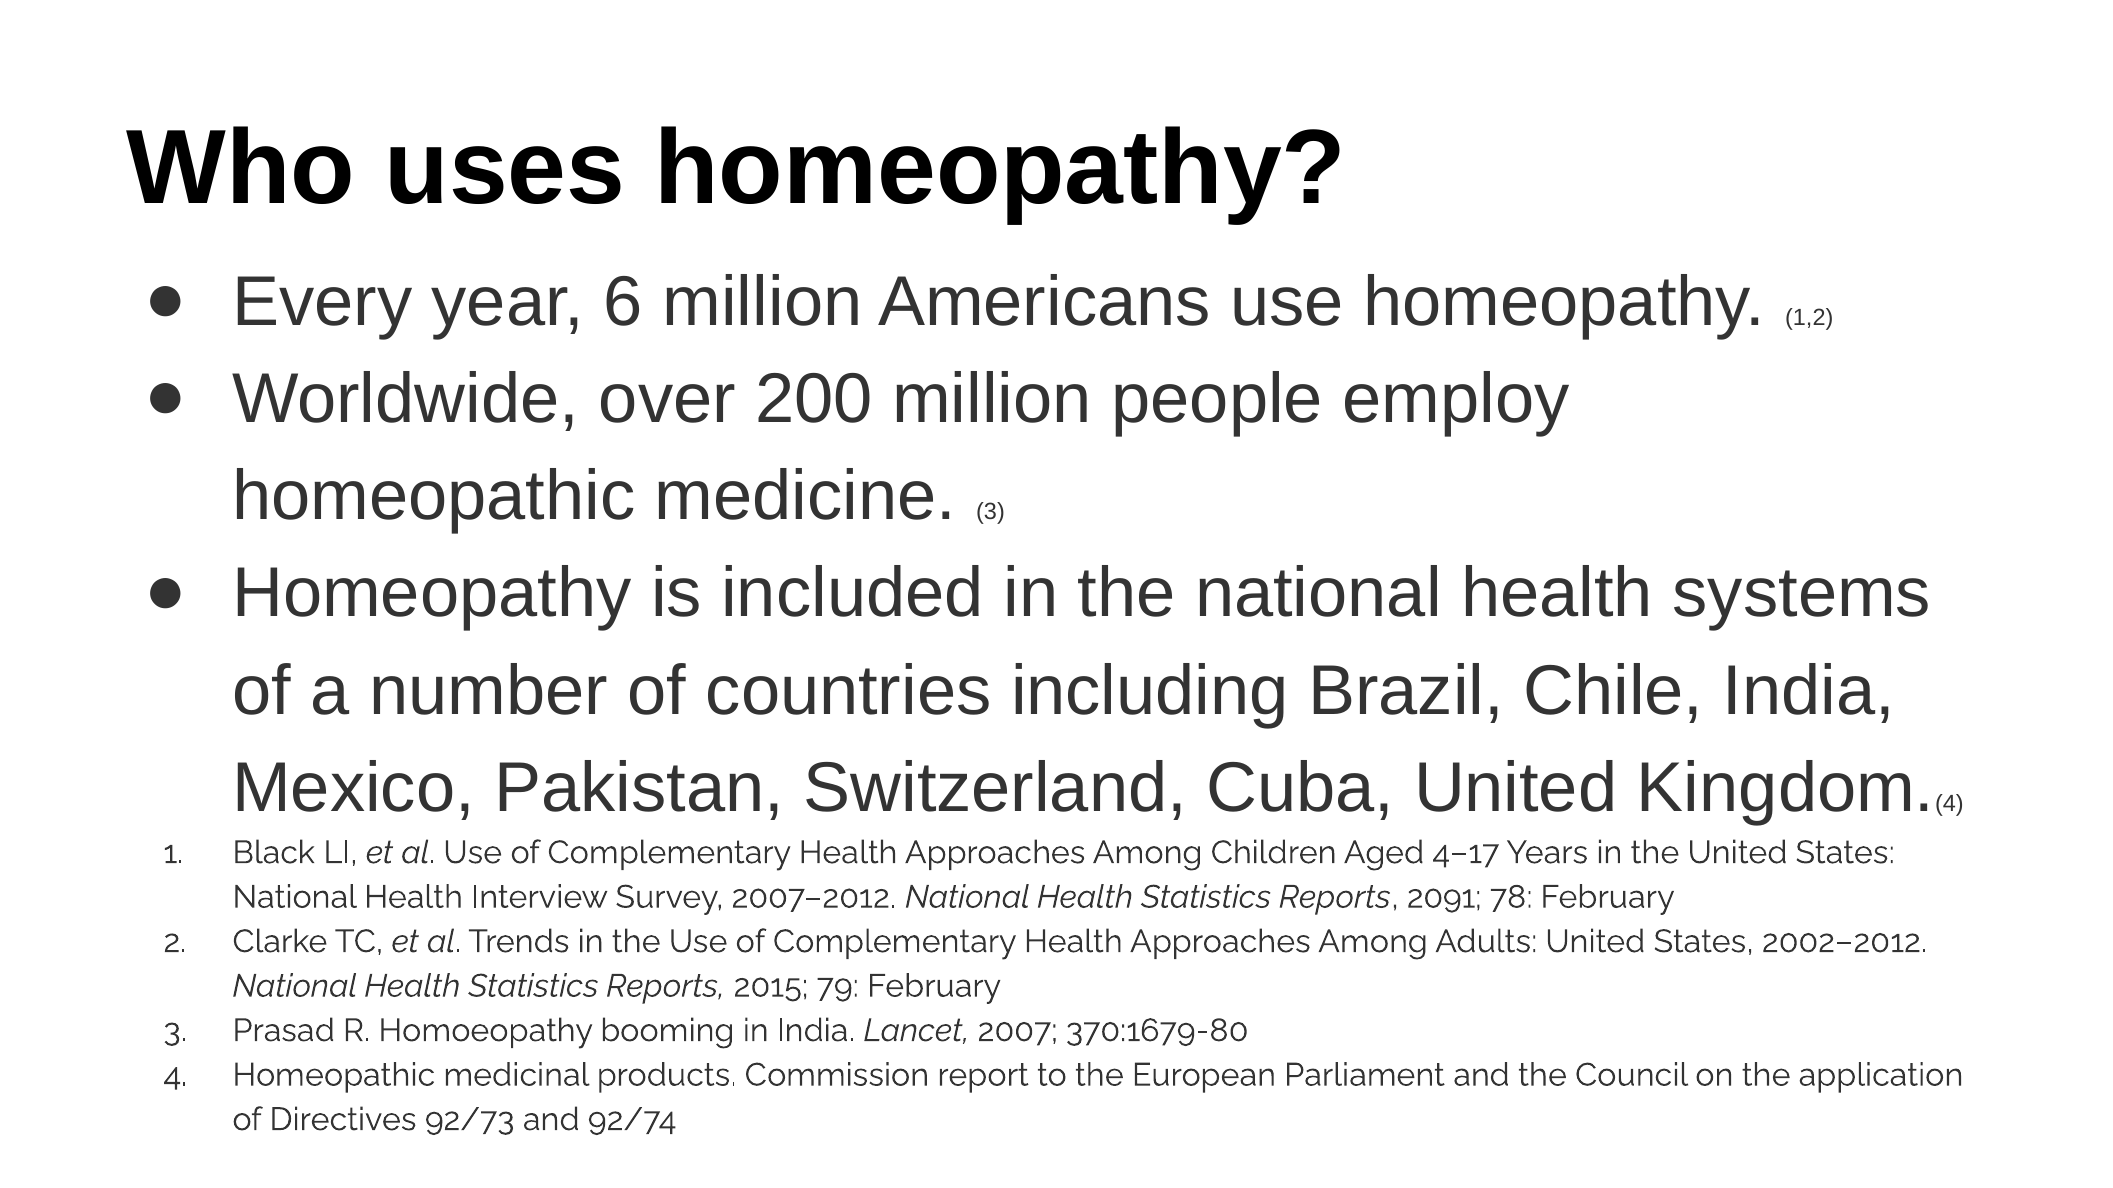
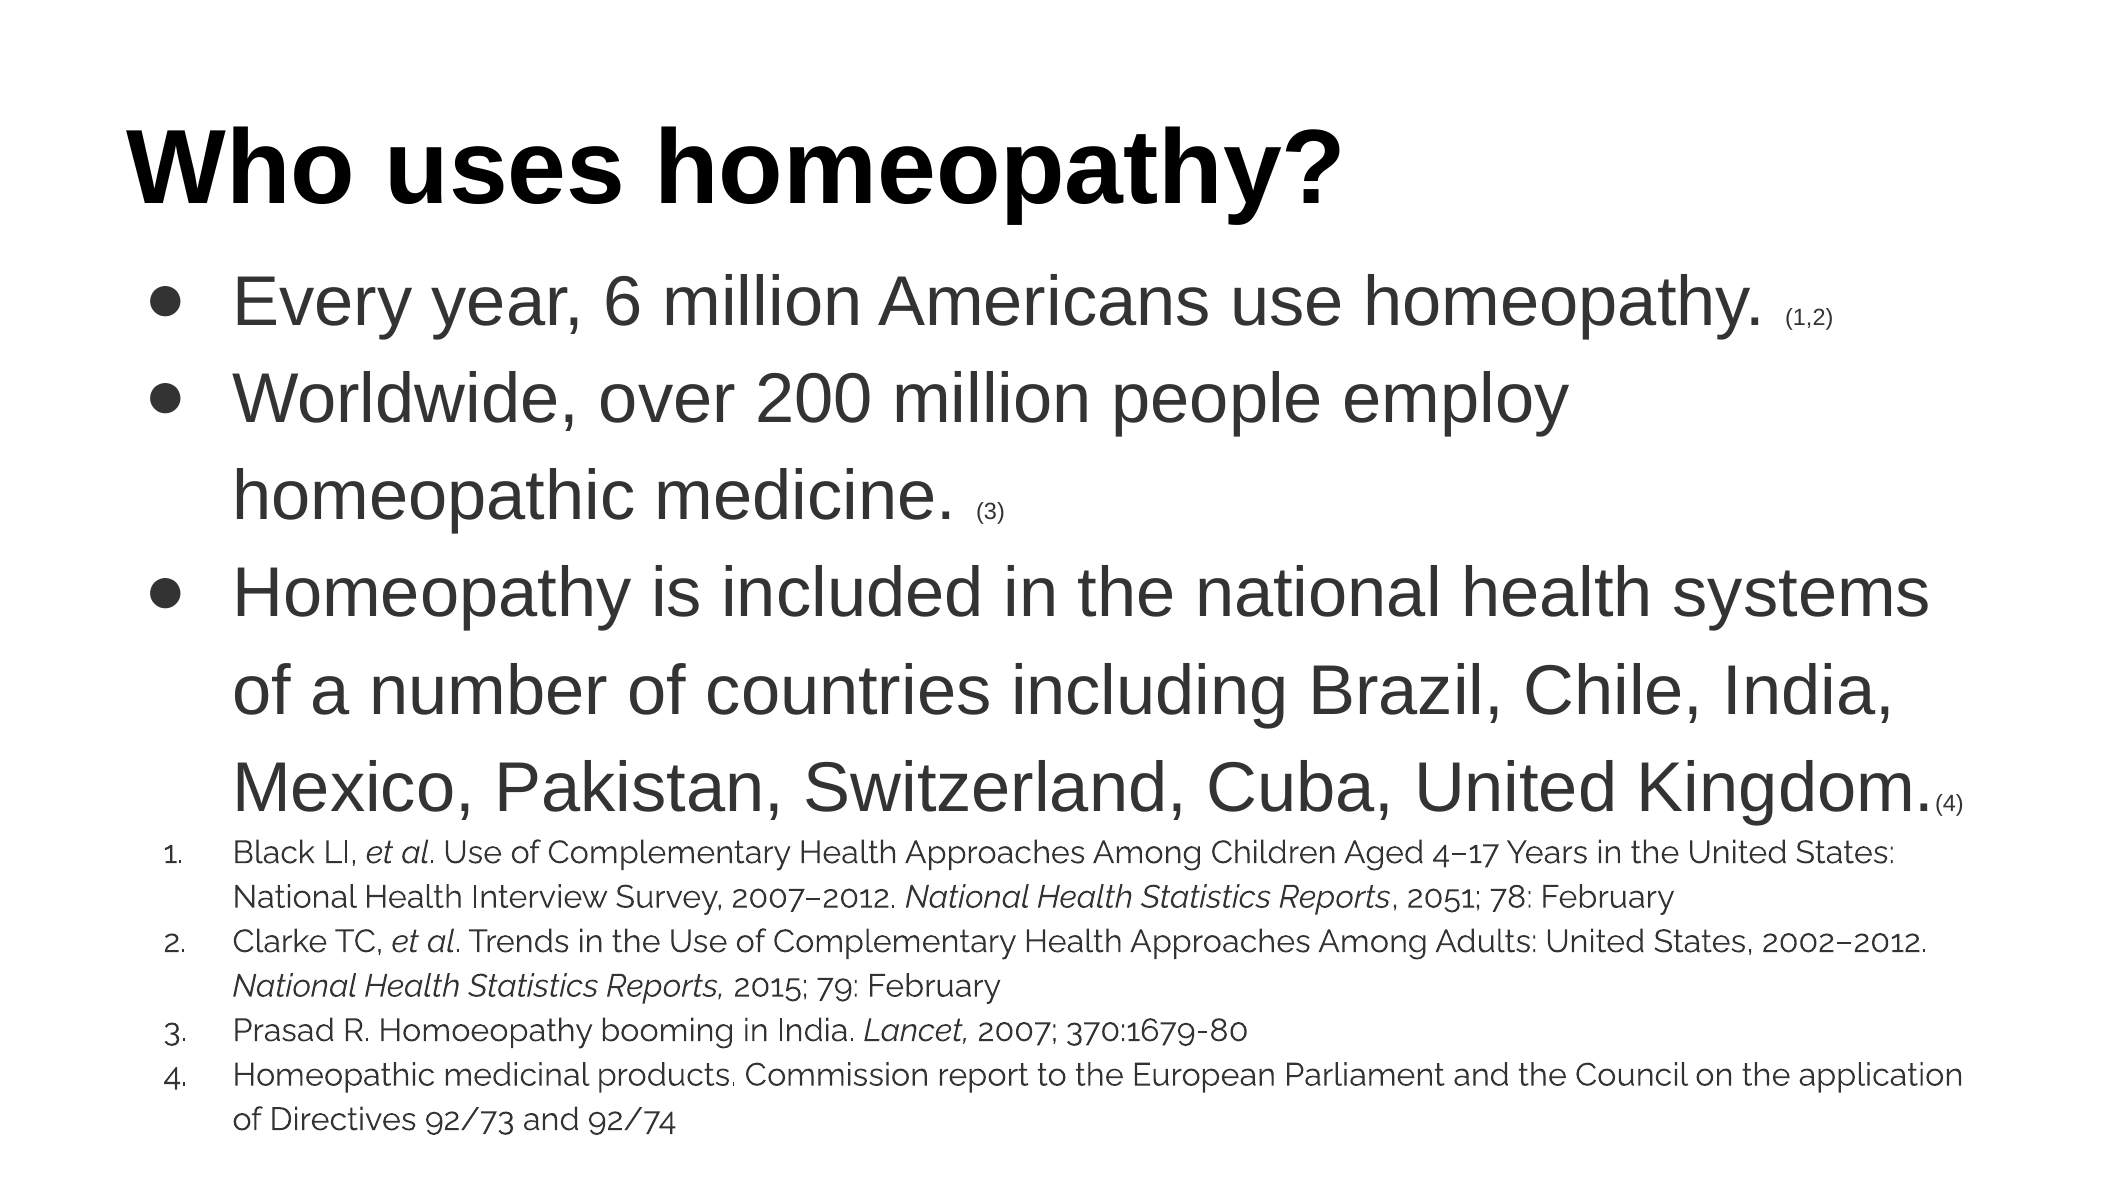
2091: 2091 -> 2051
